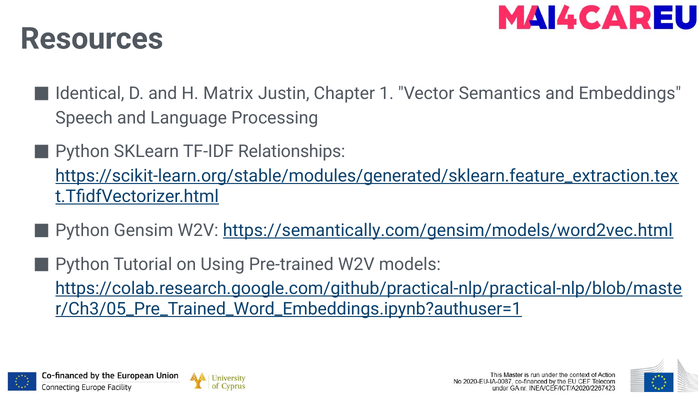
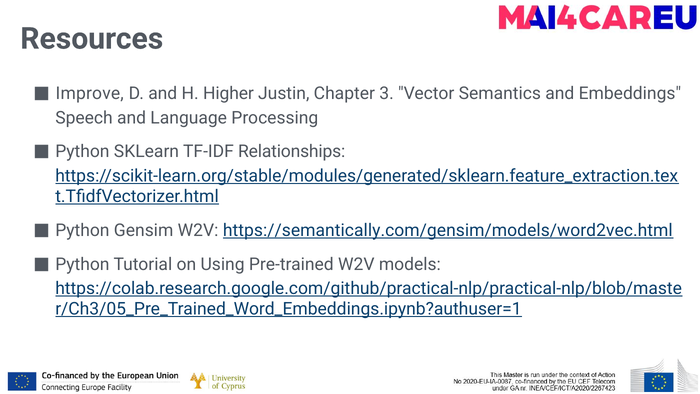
Identical: Identical -> Improve
Matrix: Matrix -> Higher
1: 1 -> 3
